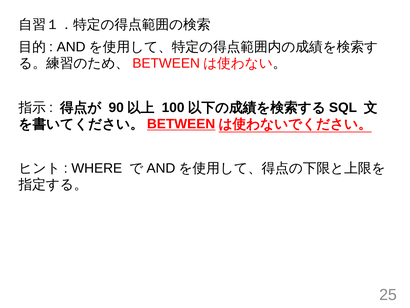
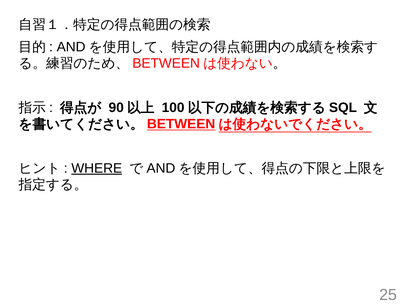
WHERE underline: none -> present
